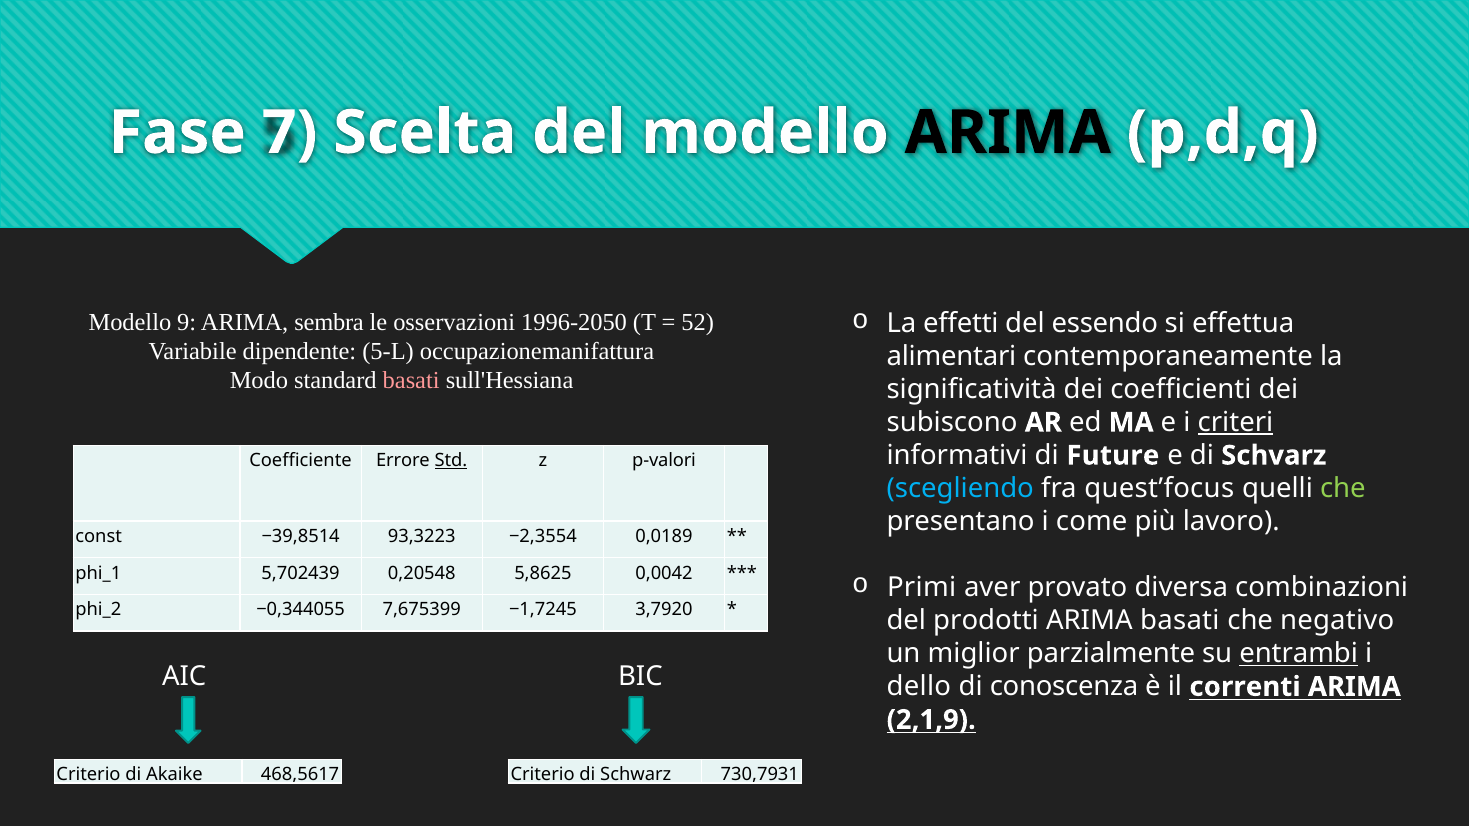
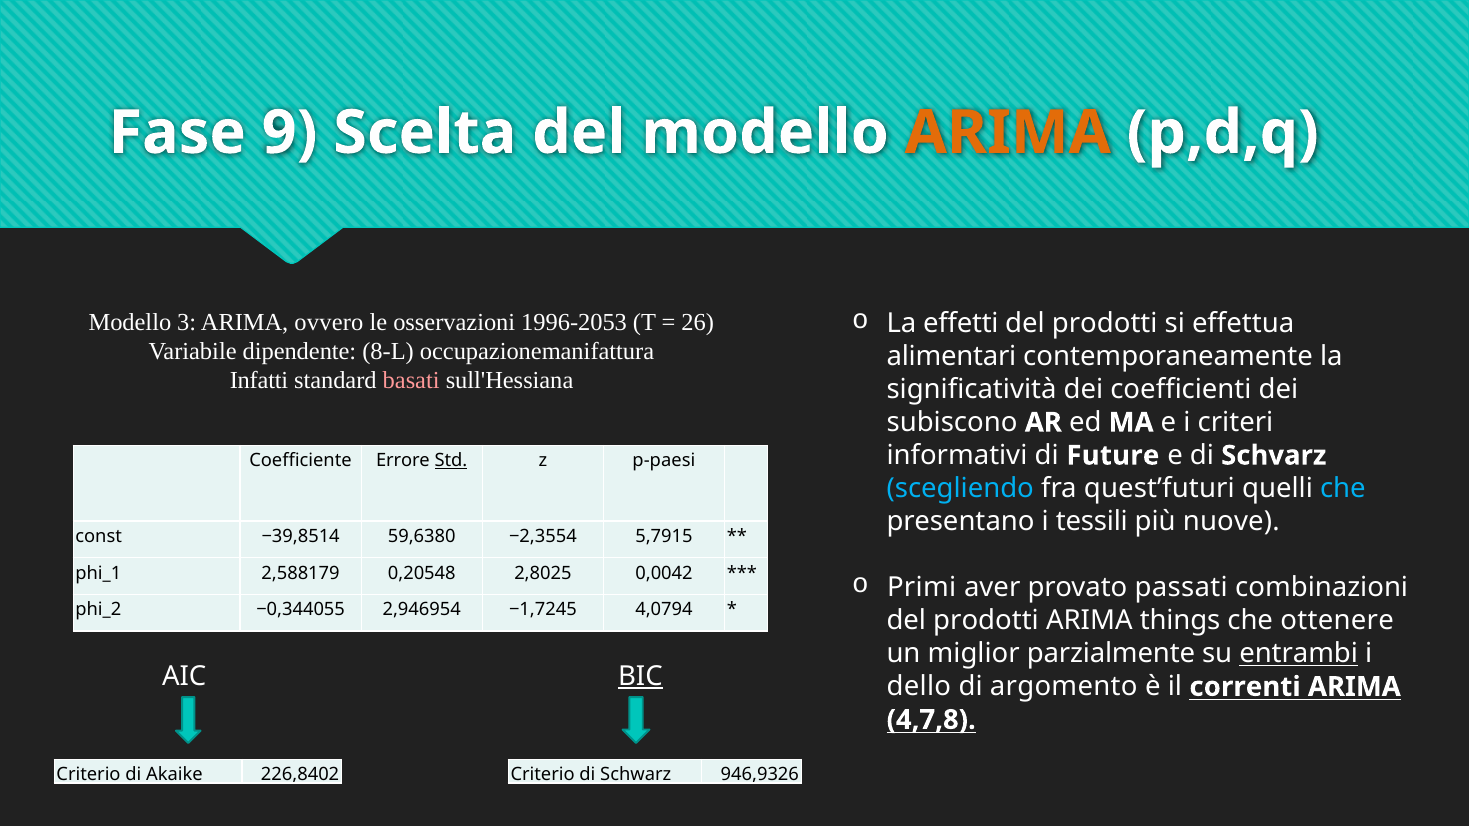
7: 7 -> 9
ARIMA at (1008, 133) colour: black -> orange
essendo at (1105, 323): essendo -> prodotti
9: 9 -> 3
sembra: sembra -> ovvero
1996-2050: 1996-2050 -> 1996-2053
52: 52 -> 26
5-L: 5-L -> 8-L
Modo: Modo -> Infatti
criteri underline: present -> none
p-valori: p-valori -> p-paesi
quest’focus: quest’focus -> quest’futuri
che at (1343, 489) colour: light green -> light blue
come: come -> tessili
lavoro: lavoro -> nuove
93,3223: 93,3223 -> 59,6380
0,0189: 0,0189 -> 5,7915
5,702439: 5,702439 -> 2,588179
5,8625: 5,8625 -> 2,8025
diversa: diversa -> passati
7,675399: 7,675399 -> 2,946954
3,7920: 3,7920 -> 4,0794
ARIMA basati: basati -> things
negativo: negativo -> ottenere
BIC underline: none -> present
conoscenza: conoscenza -> argomento
2,1,9: 2,1,9 -> 4,7,8
468,5617: 468,5617 -> 226,8402
730,7931: 730,7931 -> 946,9326
